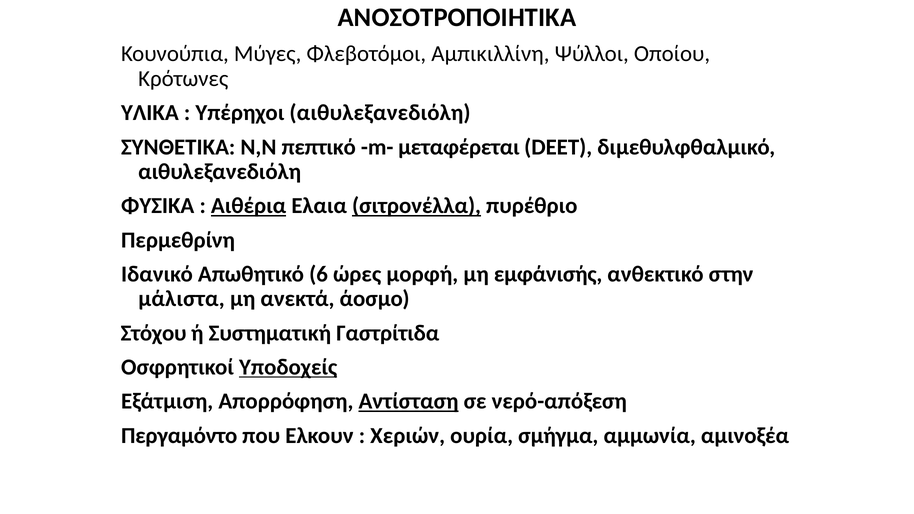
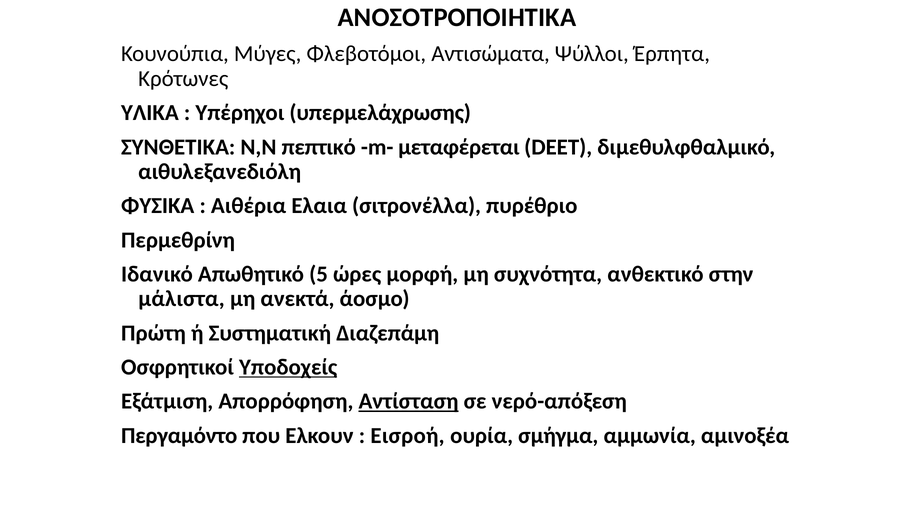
Αμπικιλλίνη: Αμπικιλλίνη -> Αντισώματα
Οποίου: Οποίου -> Έρπητα
Υπέρηχοι αιθυλεξανεδιόλη: αιθυλεξανεδιόλη -> υπερμελάχρωσης
Αιθέρια underline: present -> none
σιτρονέλλα underline: present -> none
6: 6 -> 5
εμφάνισής: εμφάνισής -> συχνότητα
Στόχου: Στόχου -> Πρώτη
Γαστρίτιδα: Γαστρίτιδα -> Διαζεπάμη
Χεριών: Χεριών -> Εισροή
